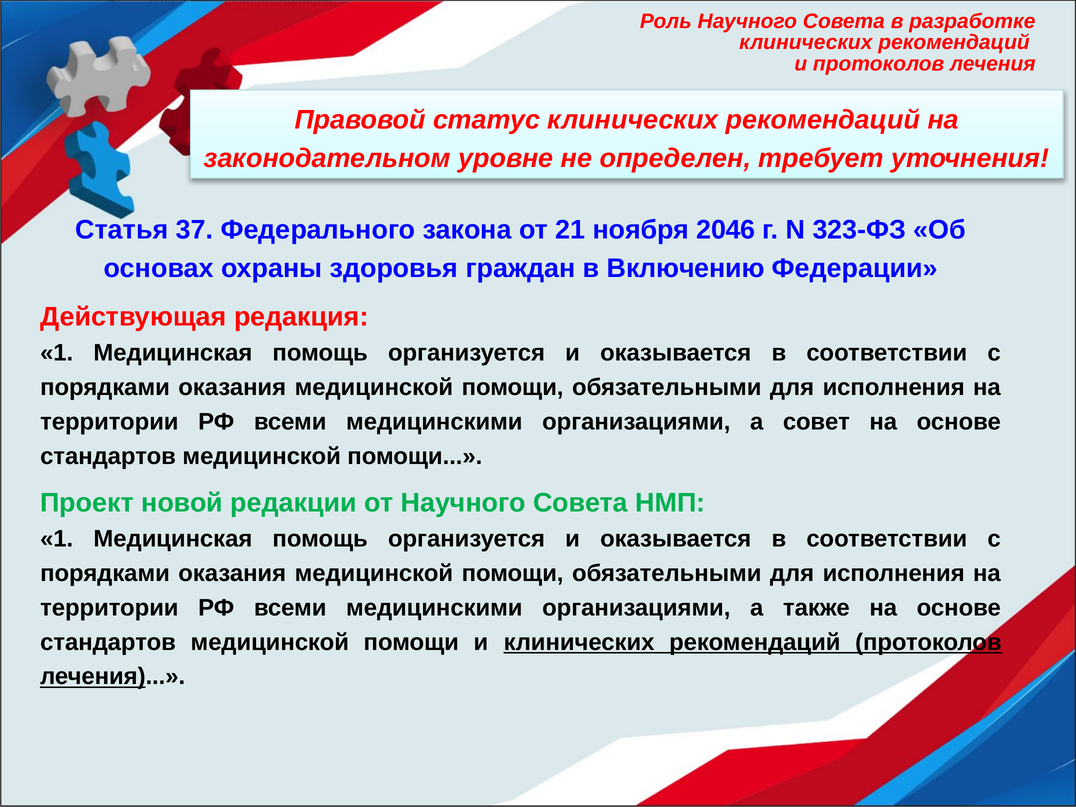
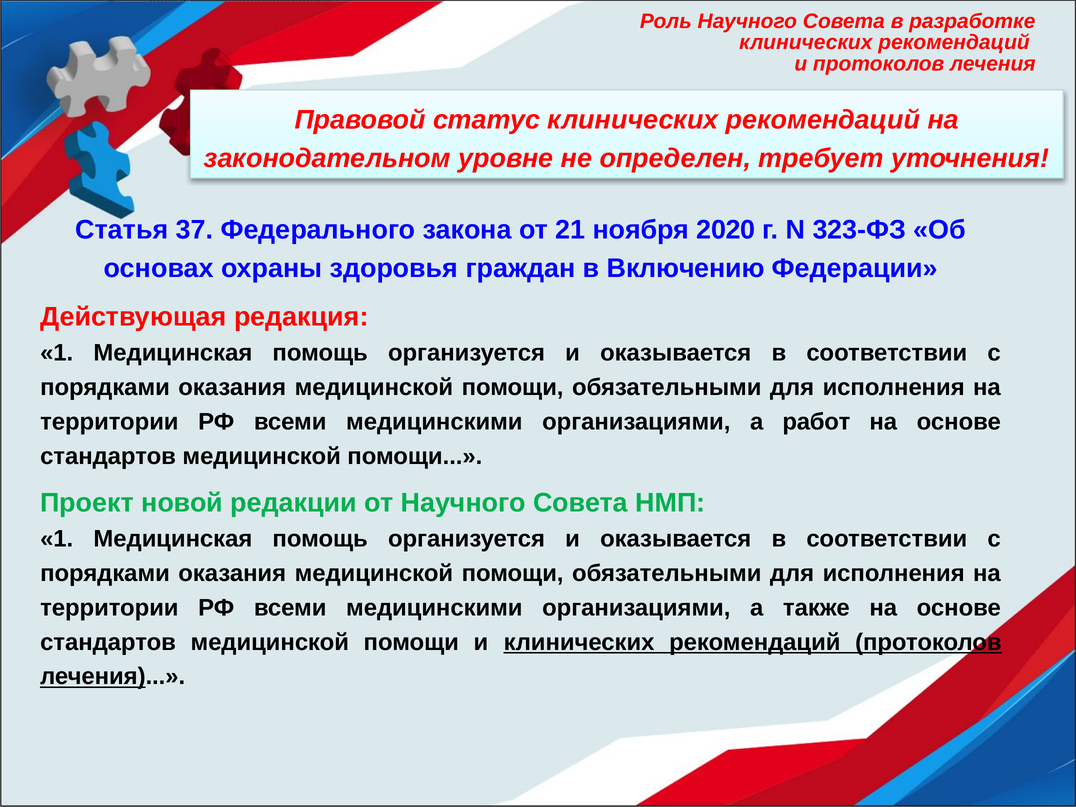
2046: 2046 -> 2020
совет: совет -> работ
